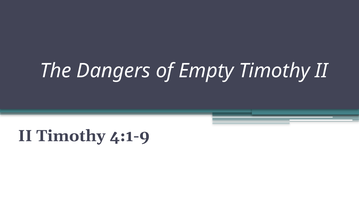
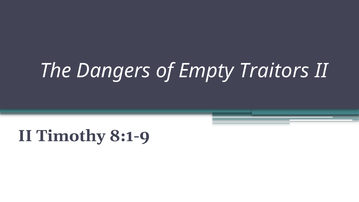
Empty Timothy: Timothy -> Traitors
4:1-9: 4:1-9 -> 8:1-9
